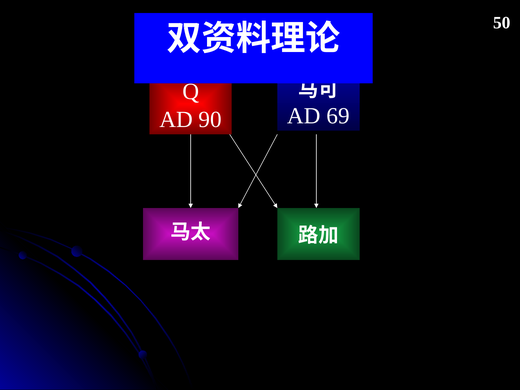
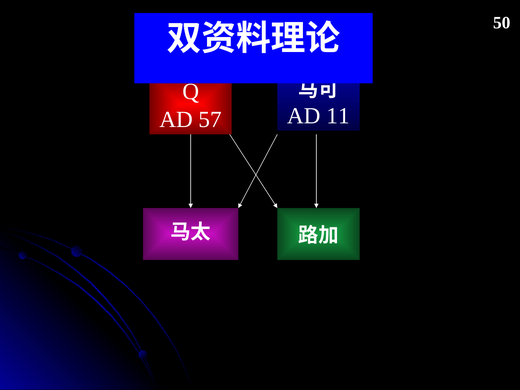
69: 69 -> 11
90: 90 -> 57
